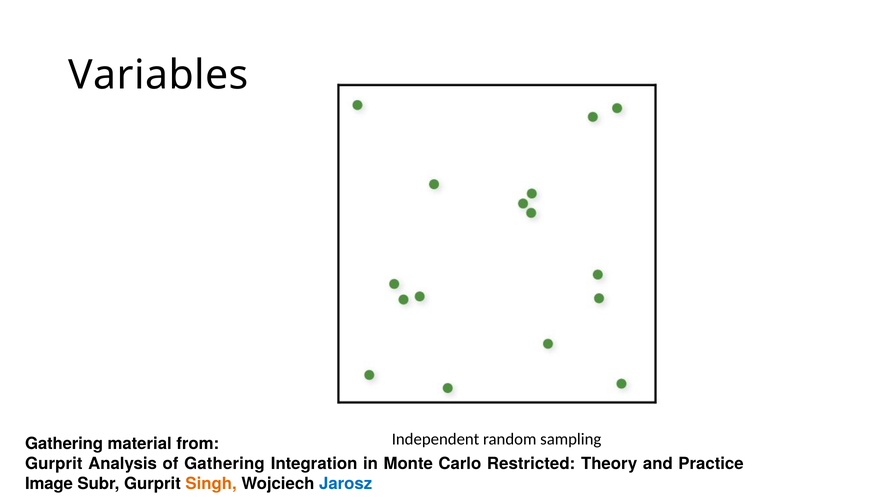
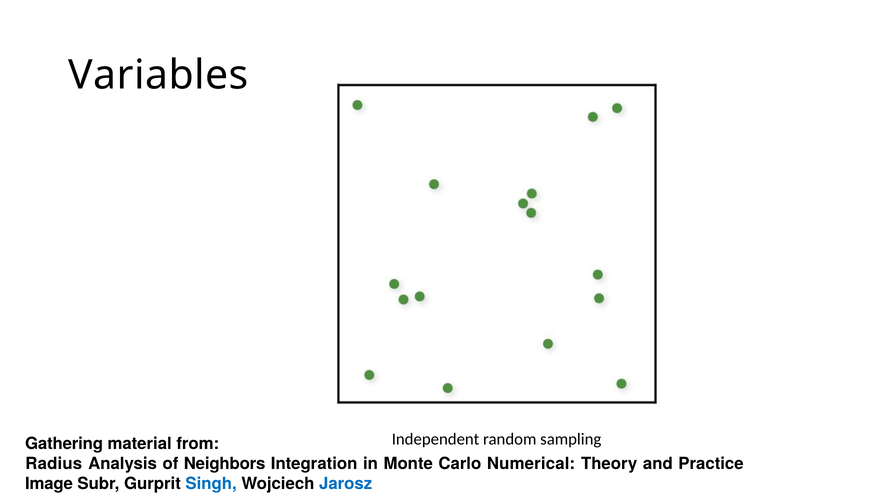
Gurprit at (54, 464): Gurprit -> Radius
of Gathering: Gathering -> Neighbors
Restricted: Restricted -> Numerical
Singh colour: orange -> blue
